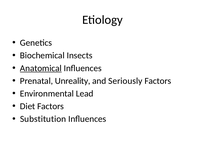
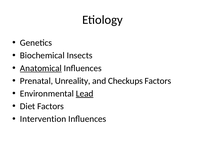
Seriously: Seriously -> Checkups
Lead underline: none -> present
Substitution: Substitution -> Intervention
